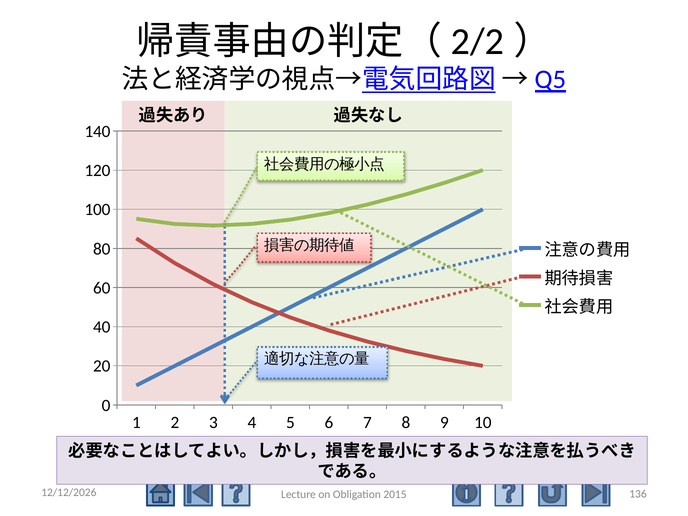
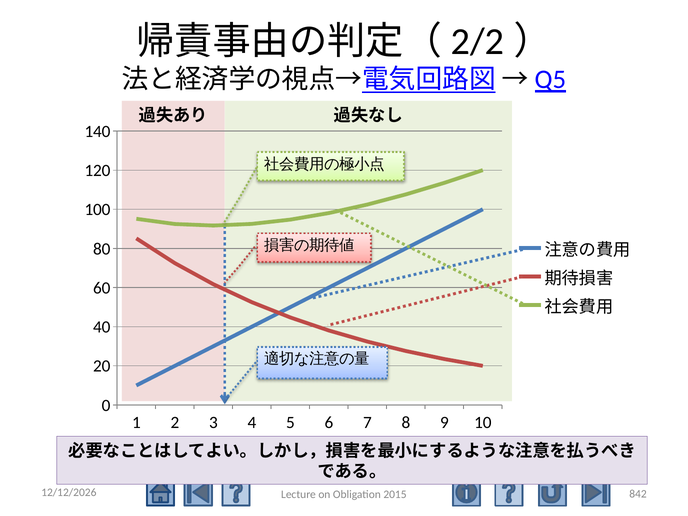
136: 136 -> 842
